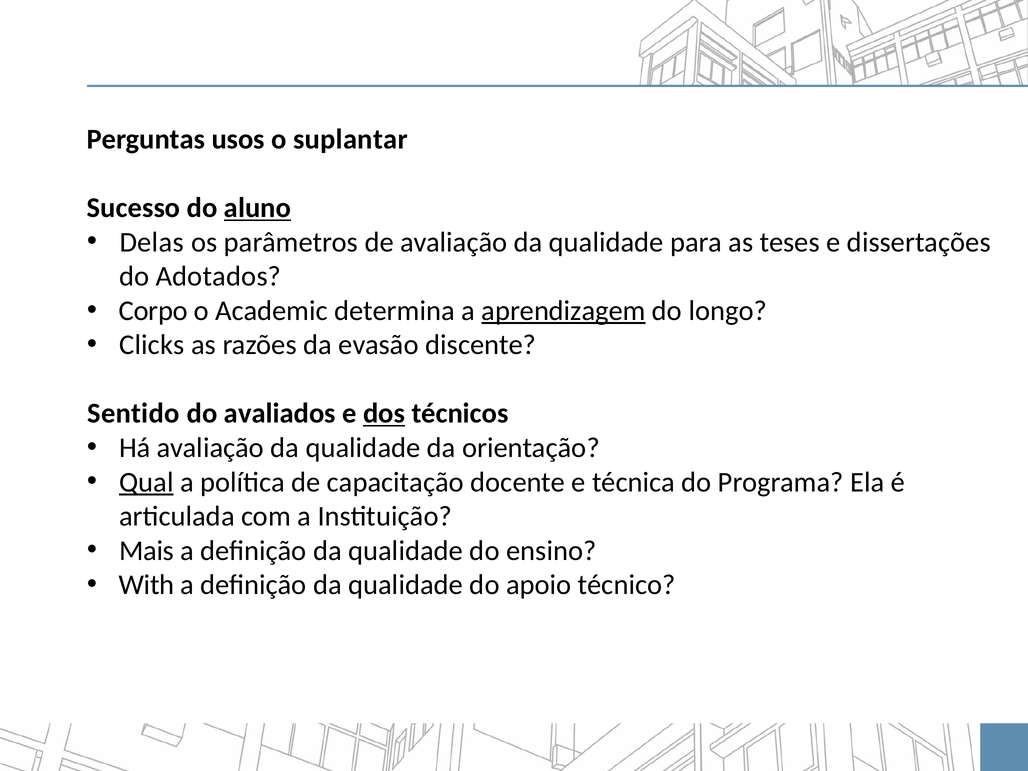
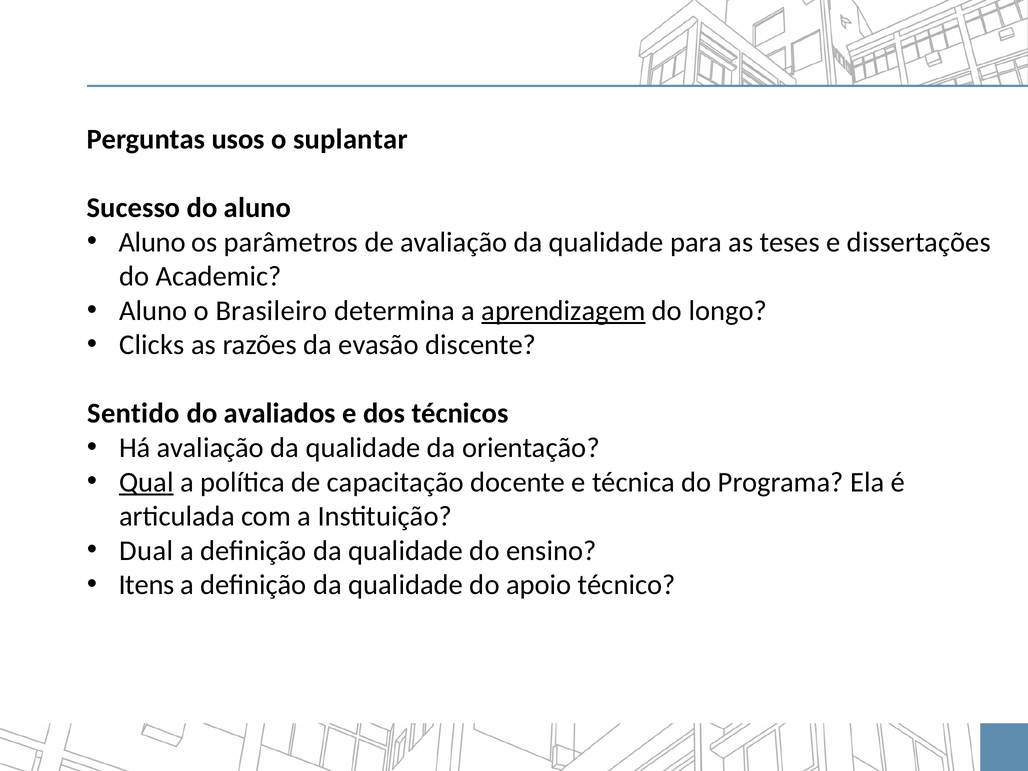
aluno at (258, 208) underline: present -> none
Delas at (152, 242): Delas -> Aluno
Adotados: Adotados -> Academic
Corpo at (153, 311): Corpo -> Aluno
Academic: Academic -> Brasileiro
dos underline: present -> none
Mais: Mais -> Dual
With: With -> Itens
